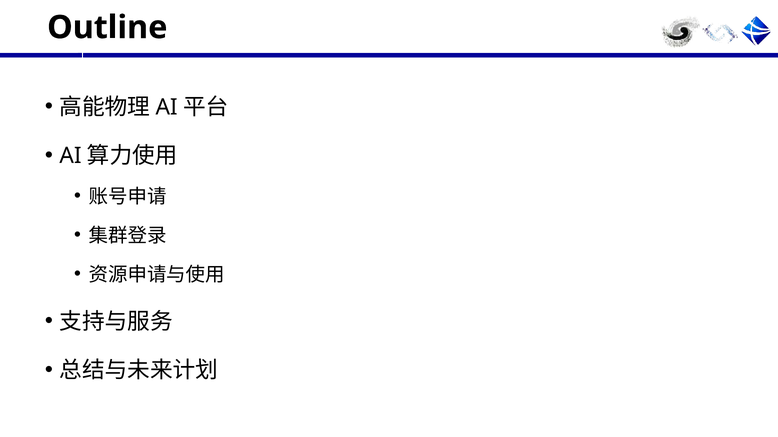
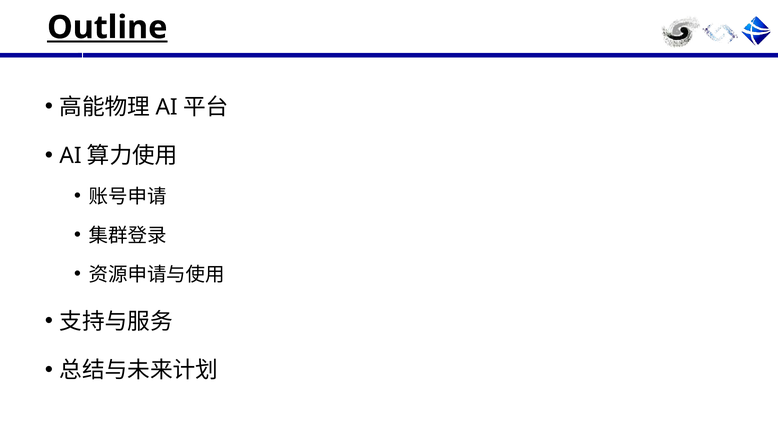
Outline underline: none -> present
